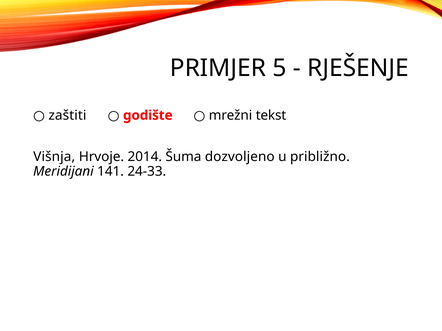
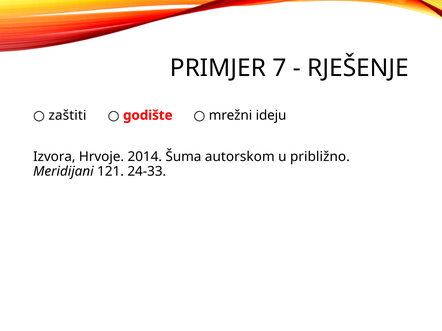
5: 5 -> 7
tekst: tekst -> ideju
Višnja: Višnja -> Izvora
dozvoljeno: dozvoljeno -> autorskom
141: 141 -> 121
